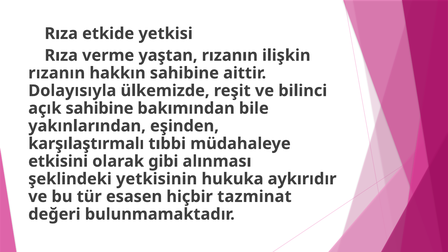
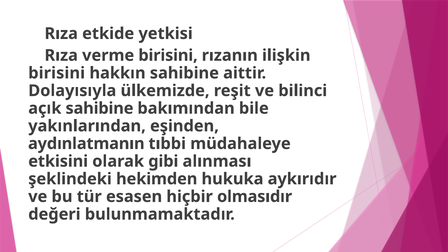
verme yaştan: yaştan -> birisini
rızanın at (57, 73): rızanın -> birisini
karşılaştırmalı: karşılaştırmalı -> aydınlatmanın
yetkisinin: yetkisinin -> hekimden
tazminat: tazminat -> olmasıdır
